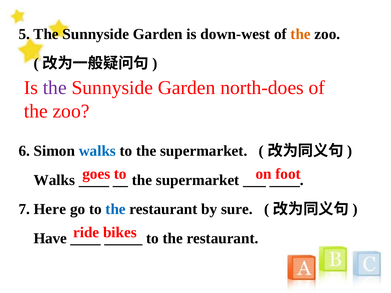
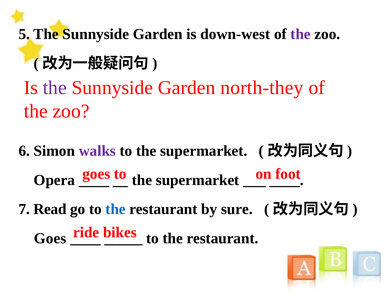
the at (301, 34) colour: orange -> purple
north-does: north-does -> north-they
walks at (97, 151) colour: blue -> purple
Walks at (54, 180): Walks -> Opera
Here: Here -> Read
Have at (50, 239): Have -> Goes
